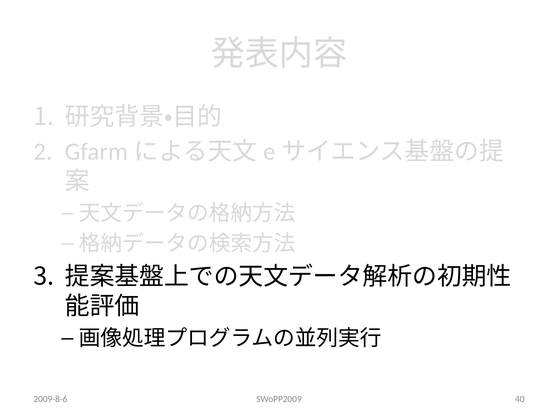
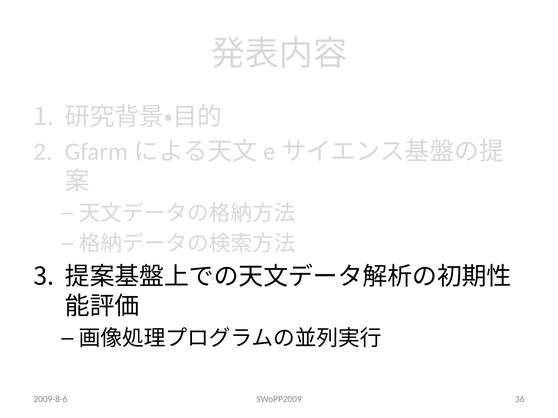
40: 40 -> 36
